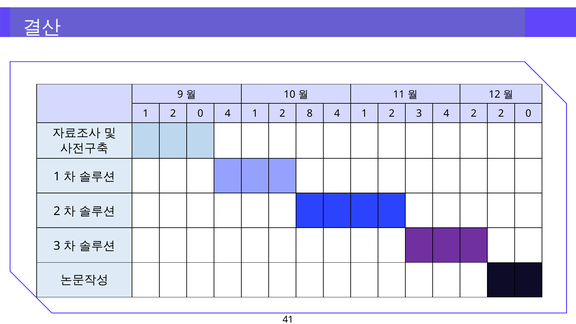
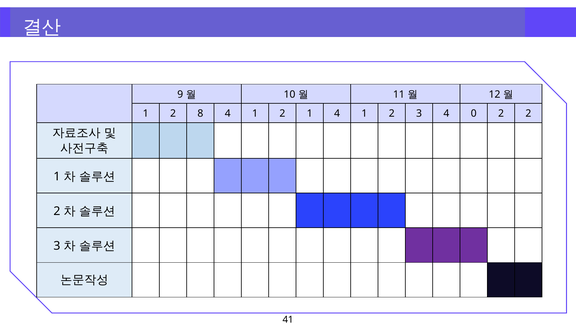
1 2 0: 0 -> 8
2 8: 8 -> 1
4 2: 2 -> 0
0 at (528, 114): 0 -> 2
